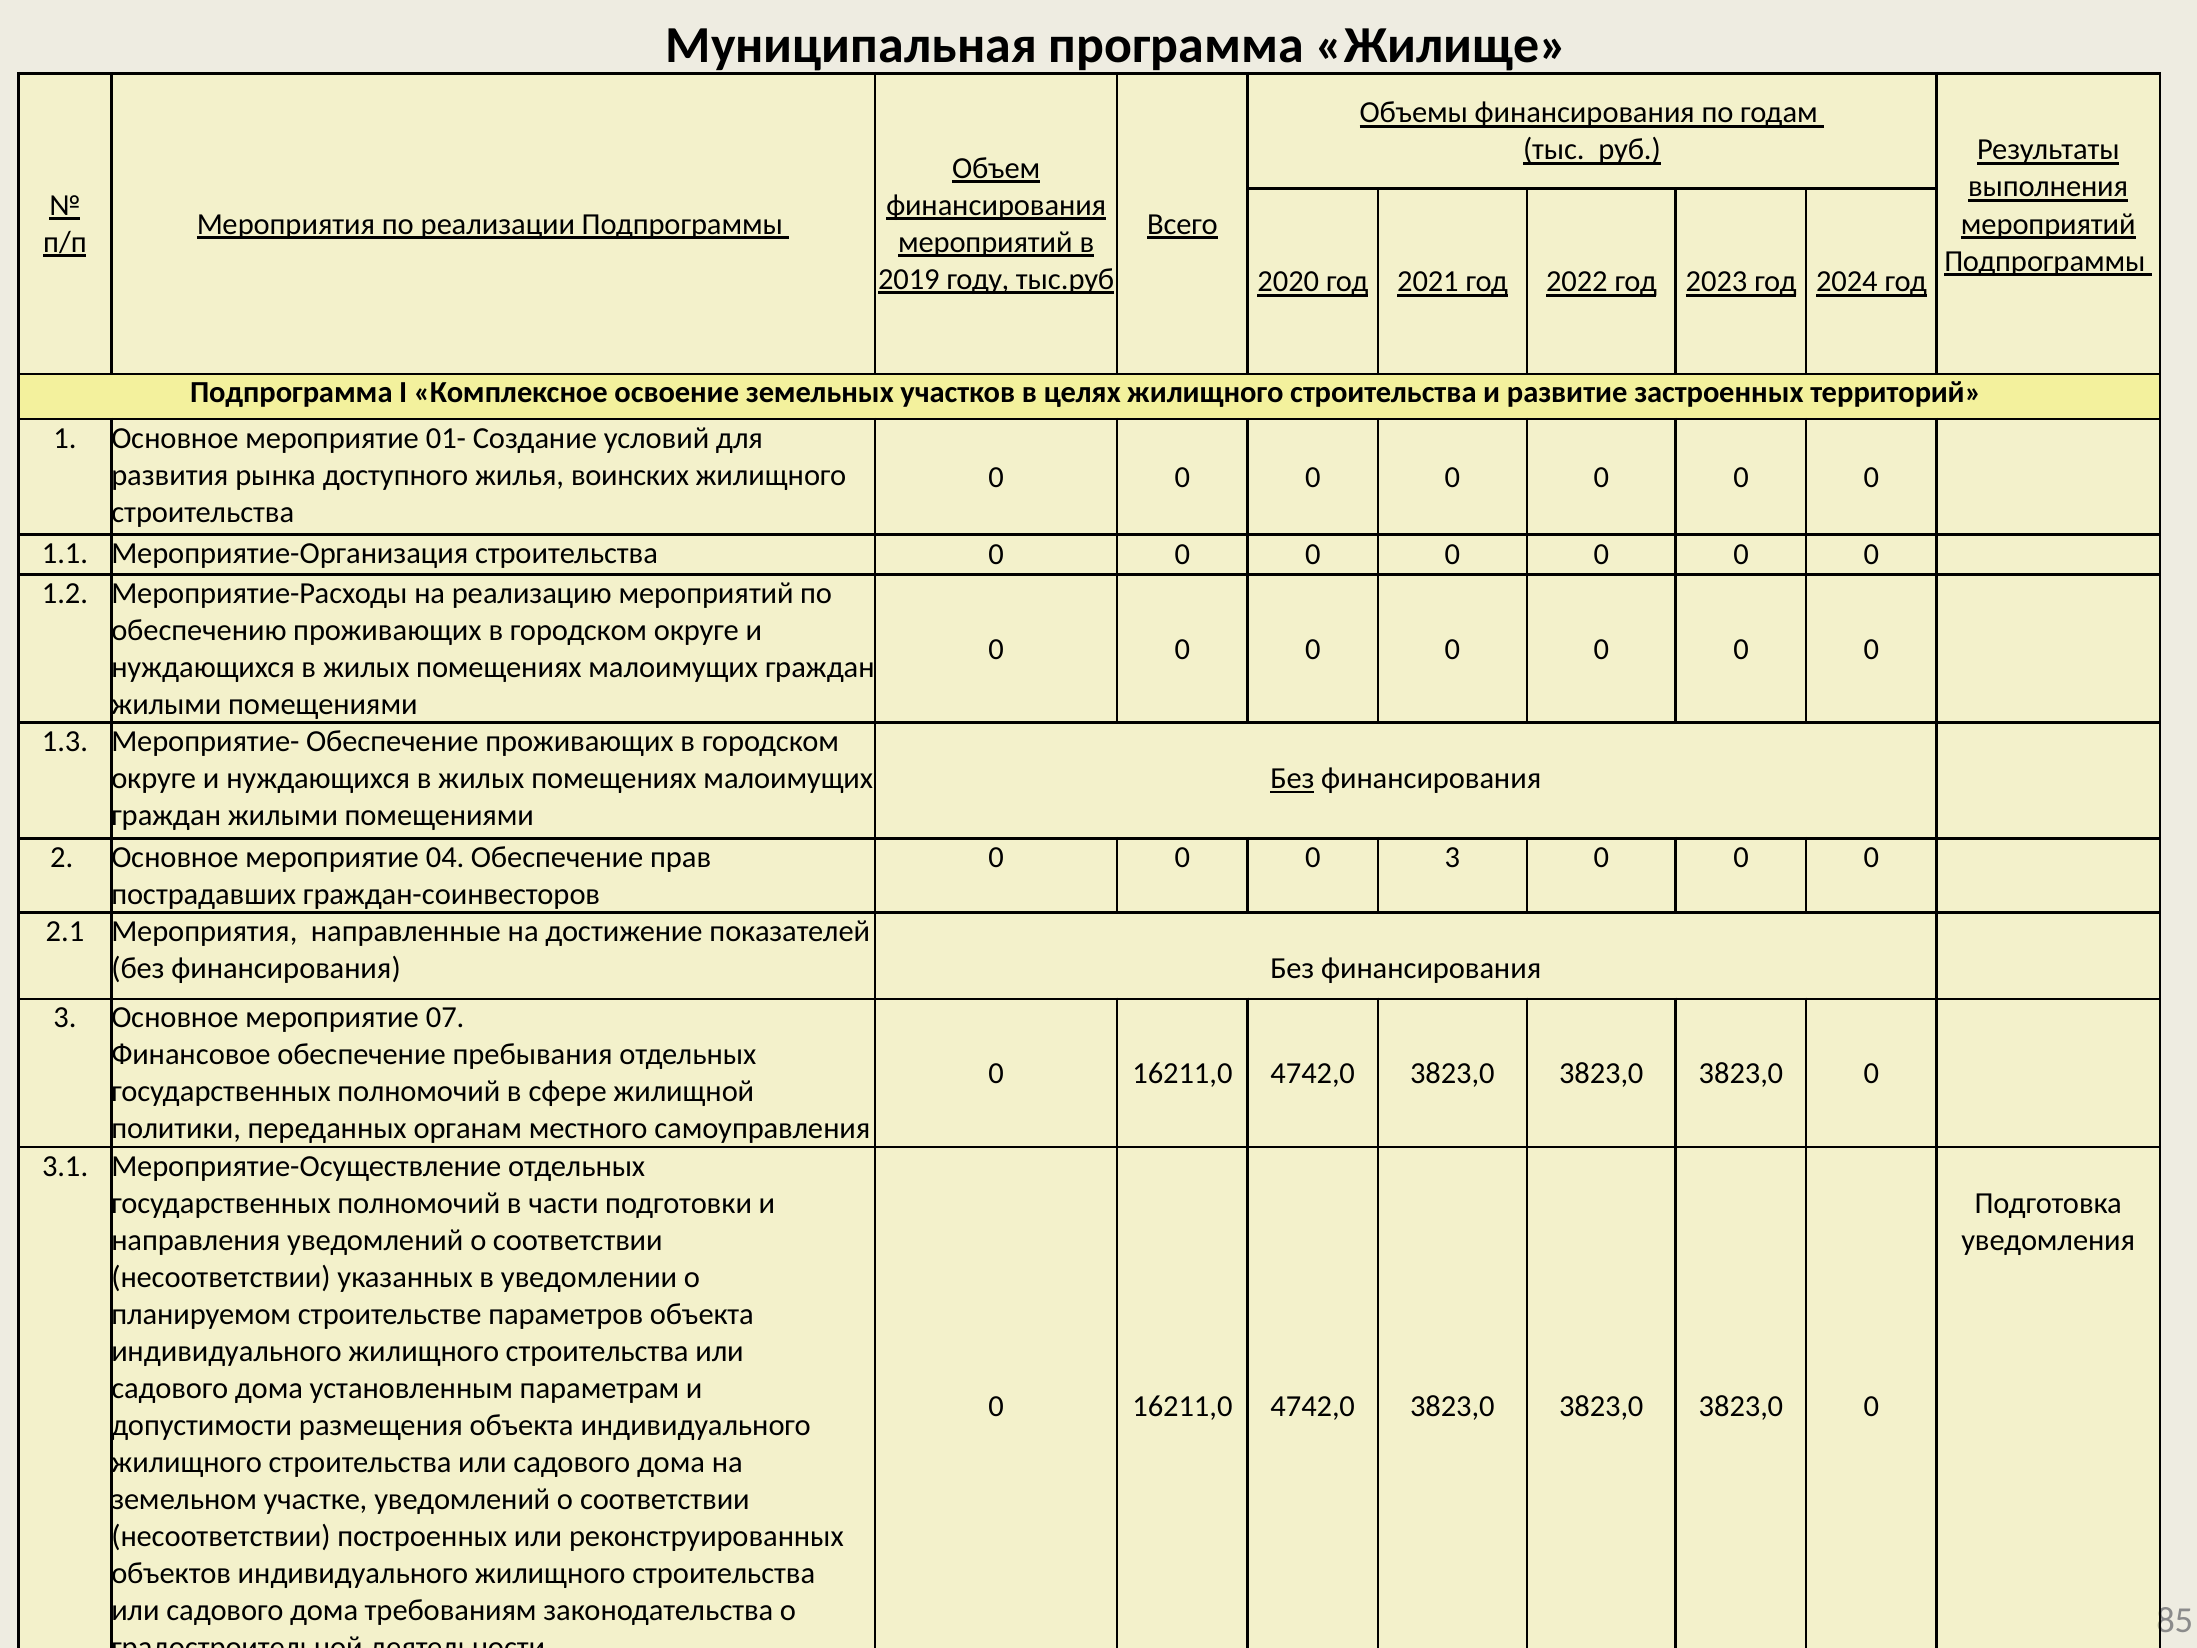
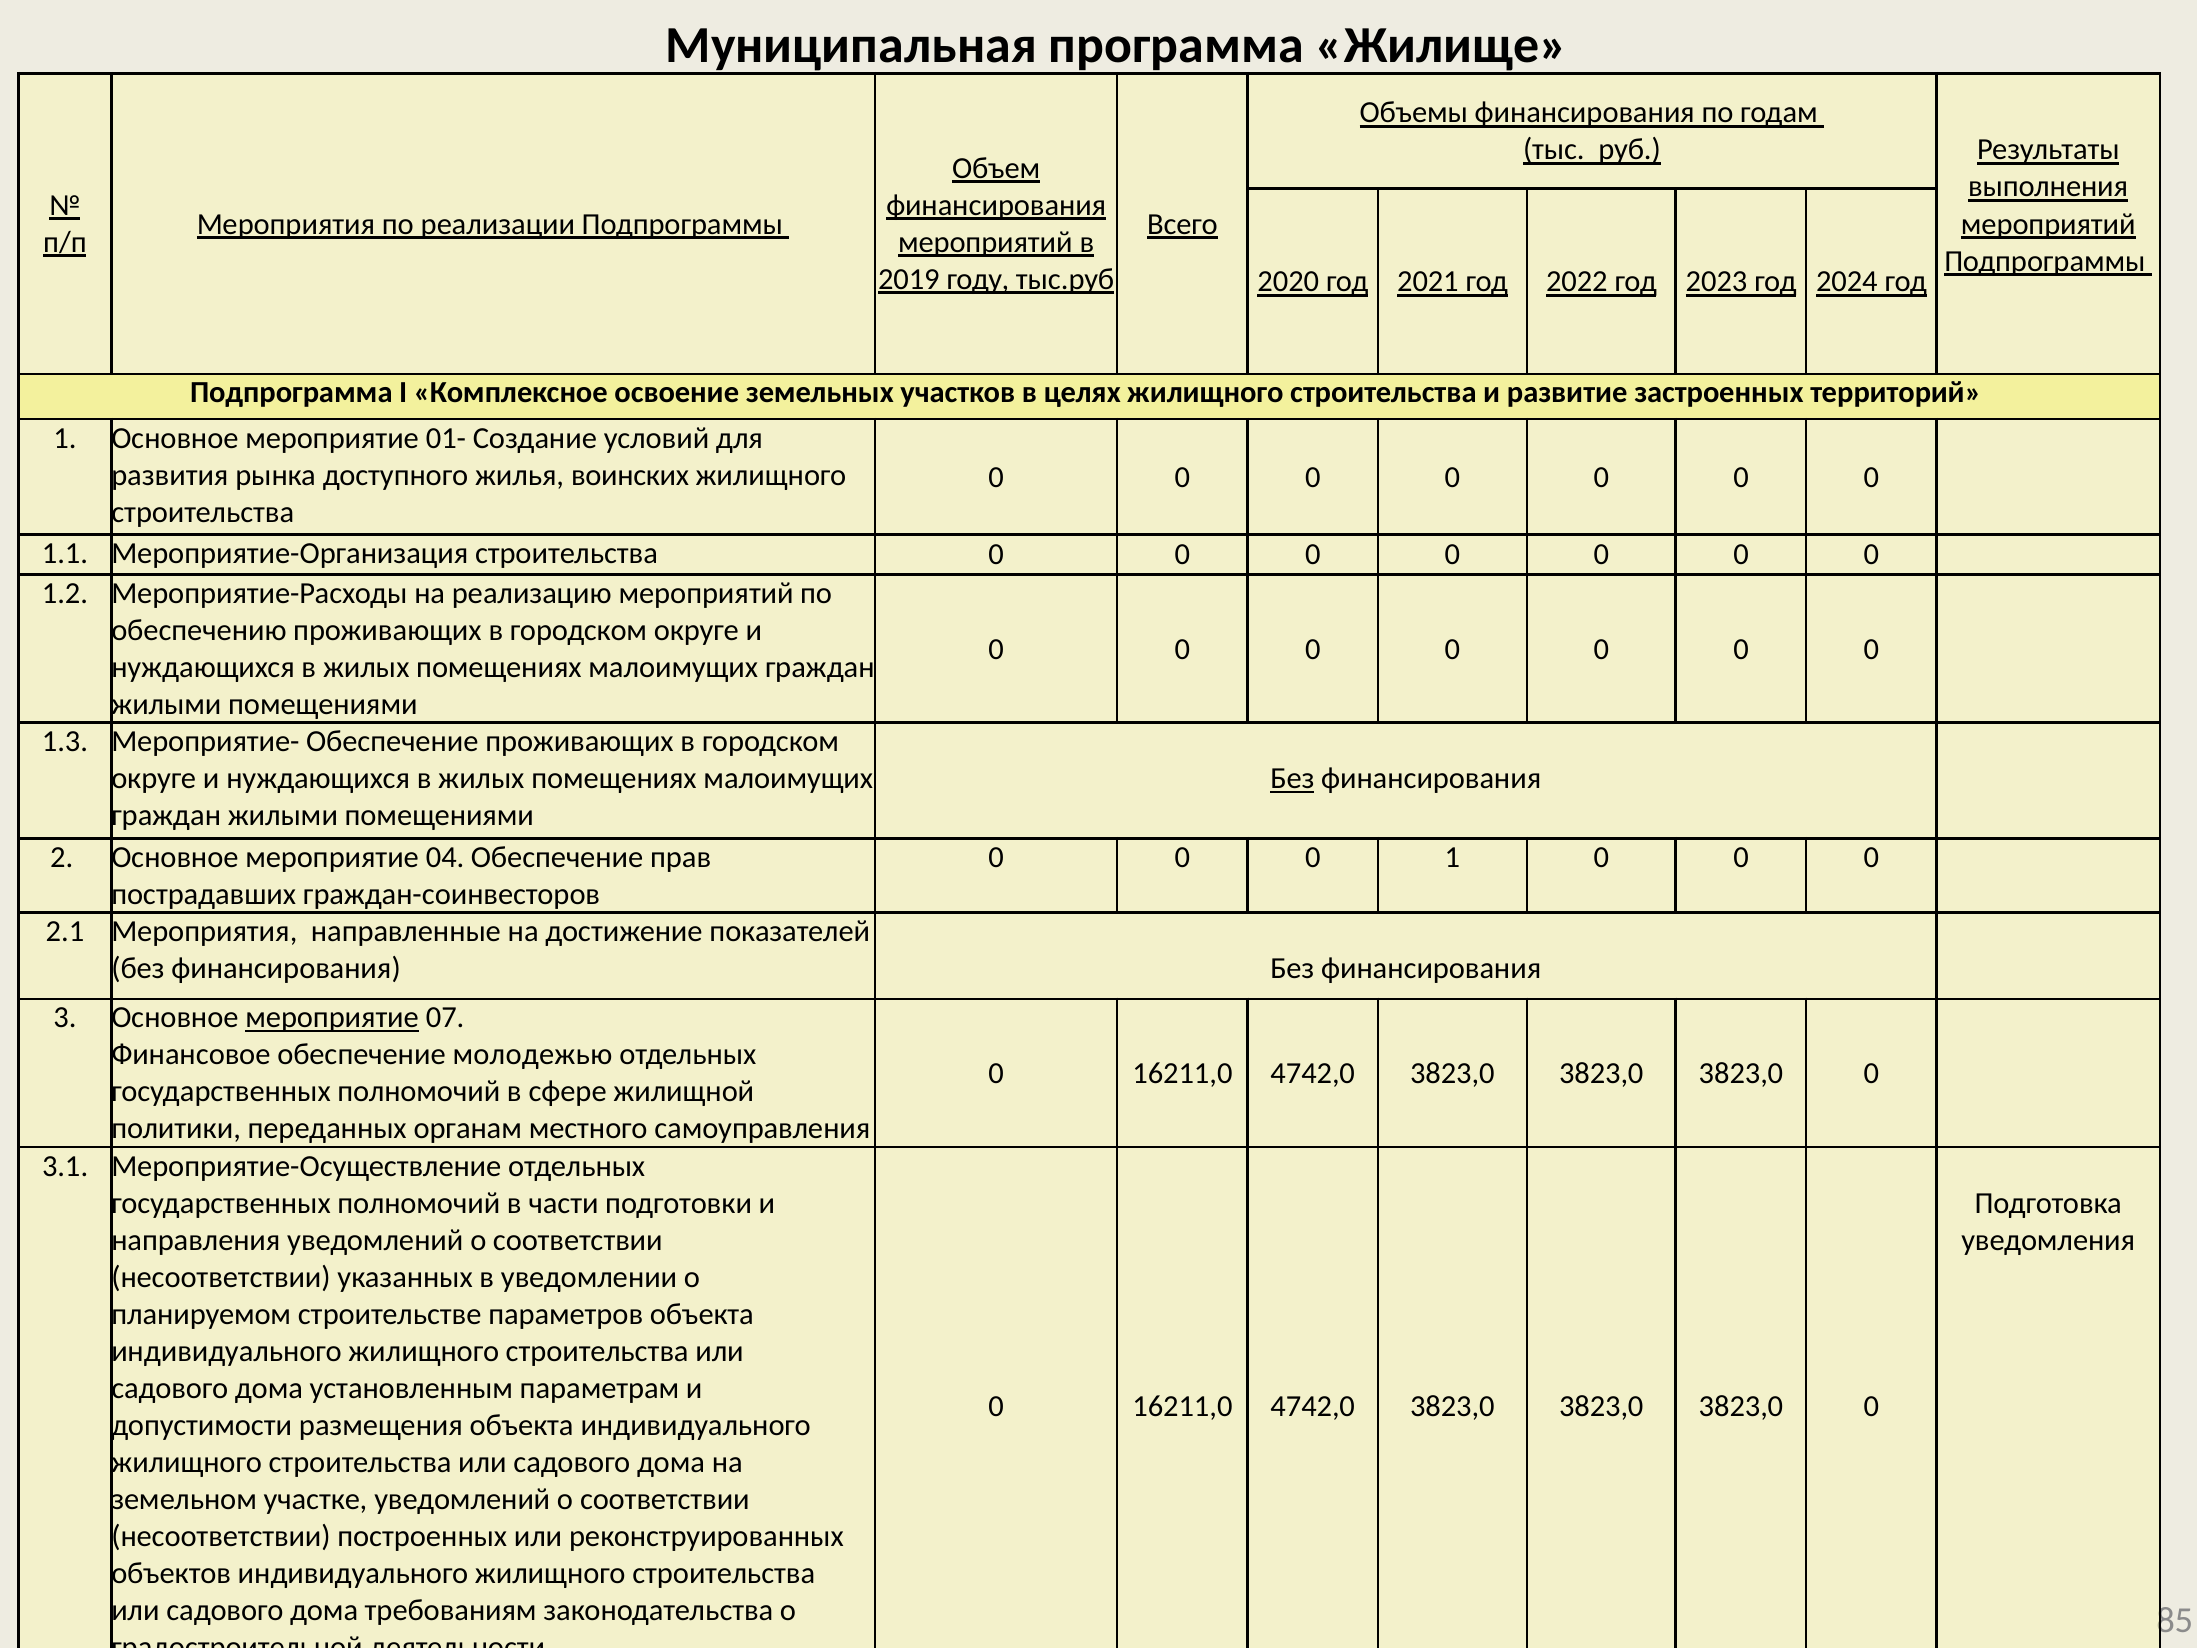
0 3: 3 -> 1
мероприятие at (332, 1018) underline: none -> present
пребывания: пребывания -> молодежью
